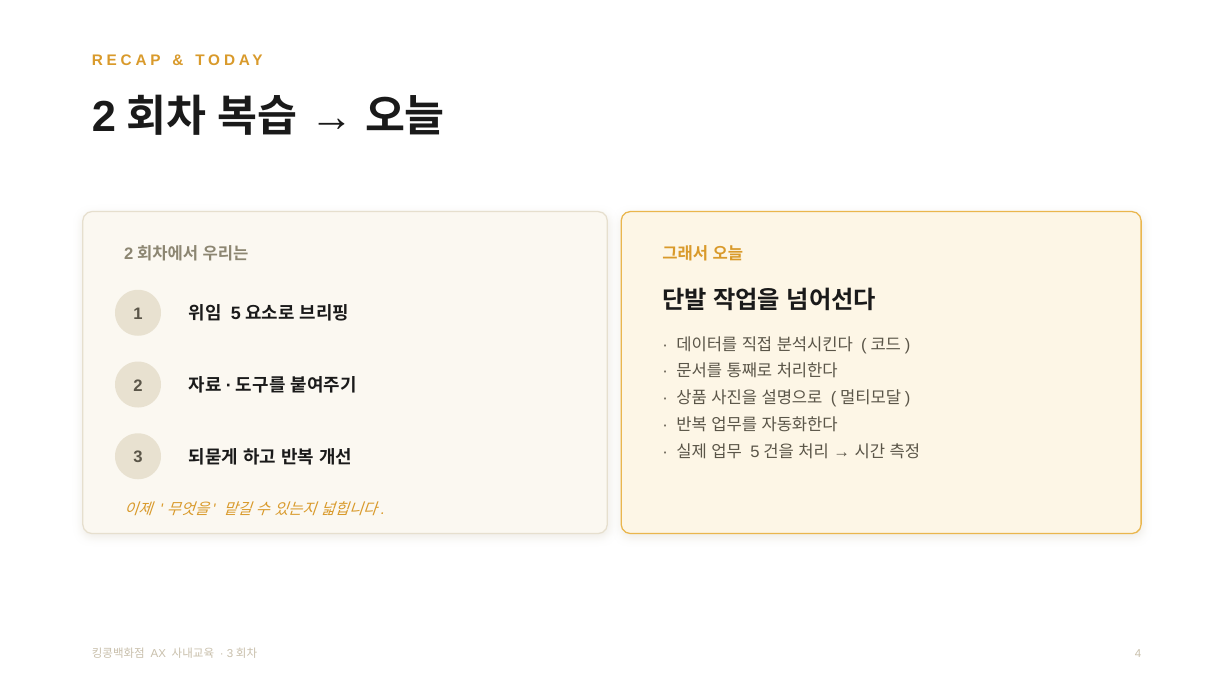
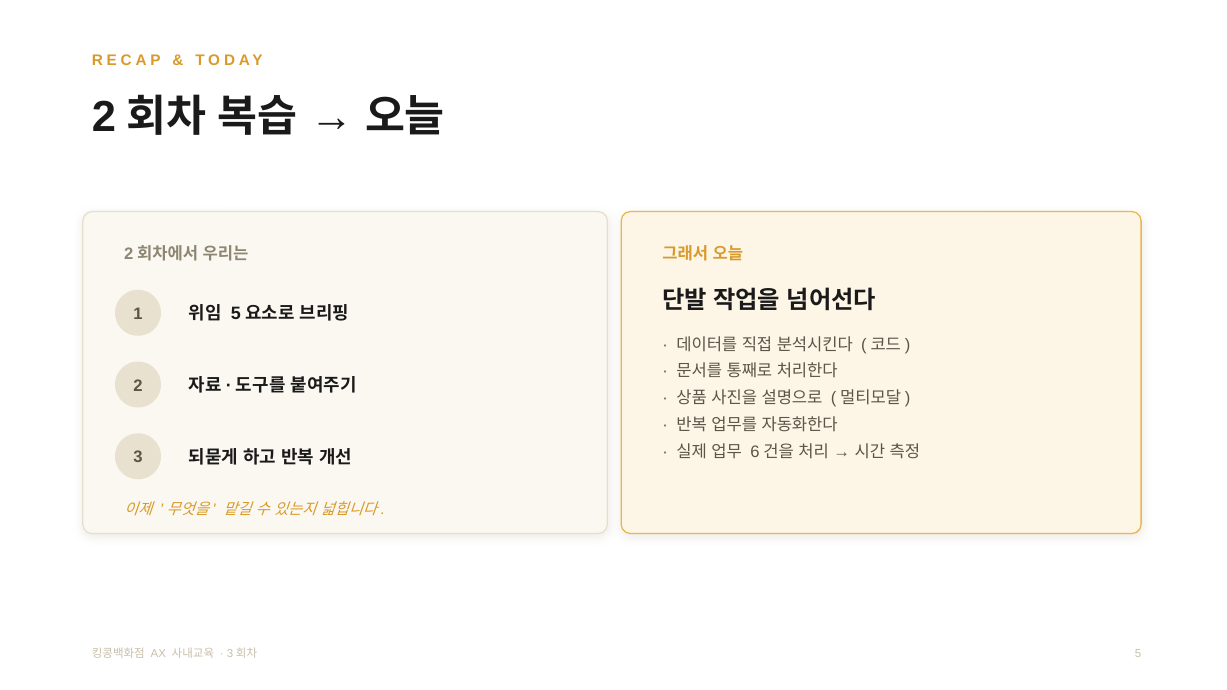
5 at (755, 452): 5 -> 6
4 at (1138, 654): 4 -> 5
